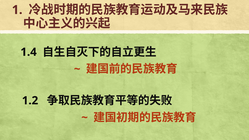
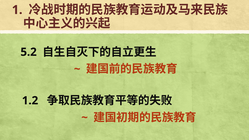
1.4: 1.4 -> 5.2
